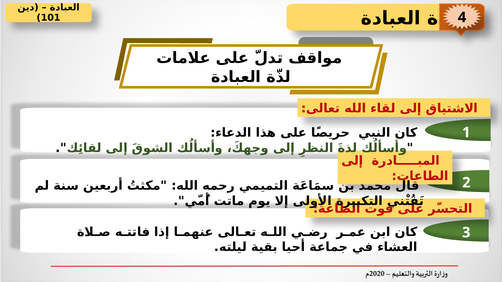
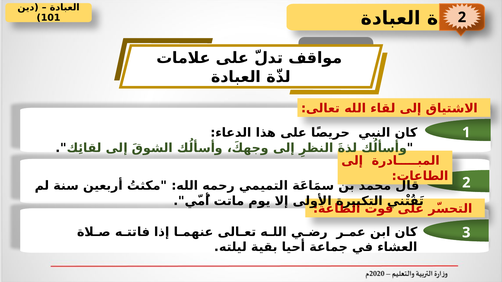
4 at (462, 17): 4 -> 2
